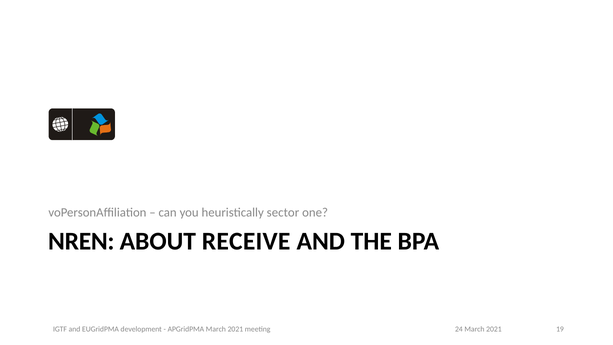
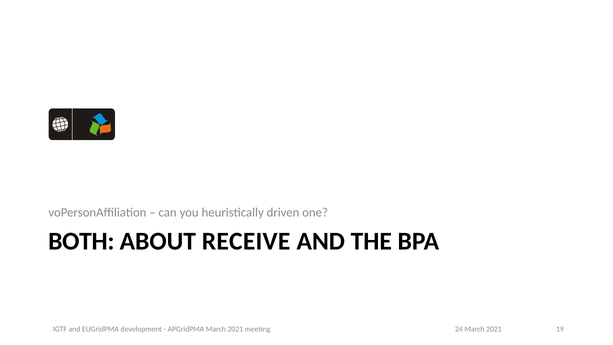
sector: sector -> driven
NREN: NREN -> BOTH
